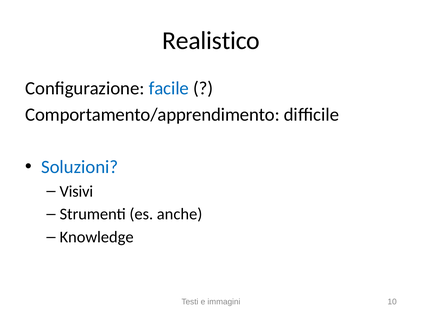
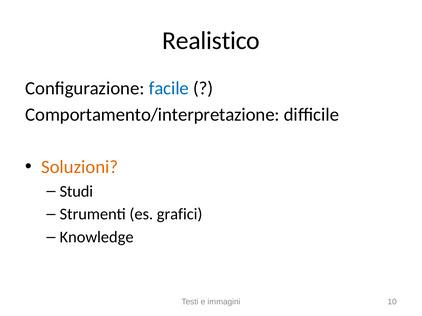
Comportamento/apprendimento: Comportamento/apprendimento -> Comportamento/interpretazione
Soluzioni colour: blue -> orange
Visivi: Visivi -> Studi
anche: anche -> grafici
